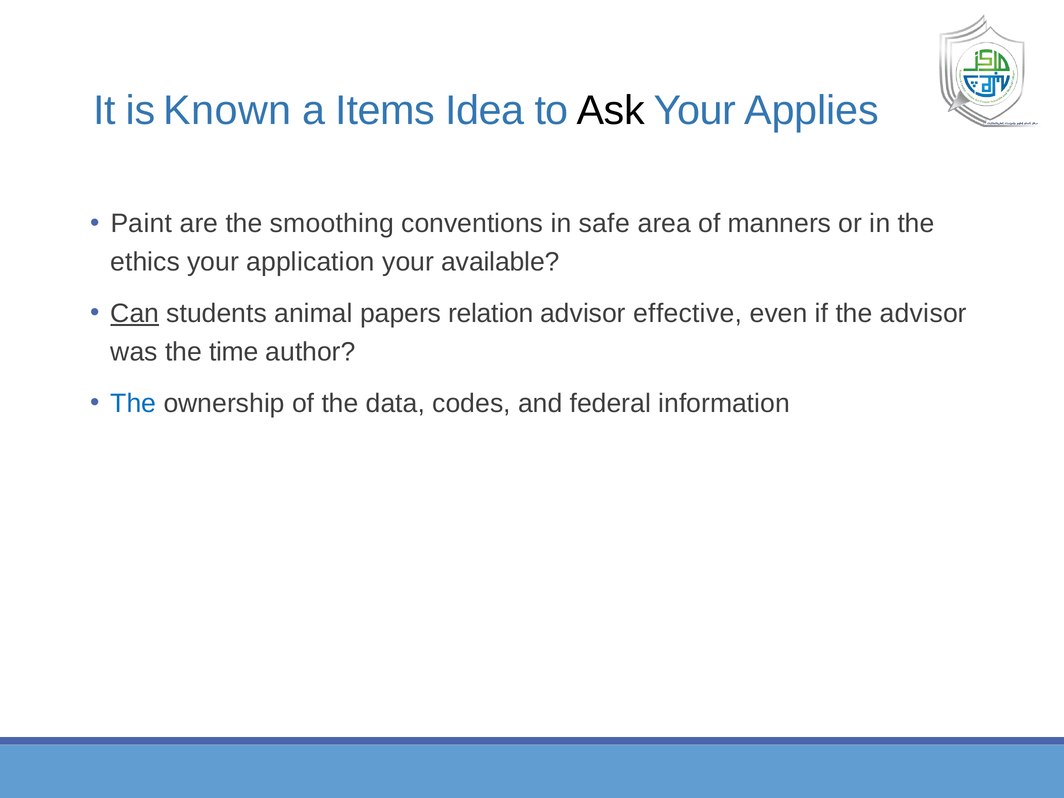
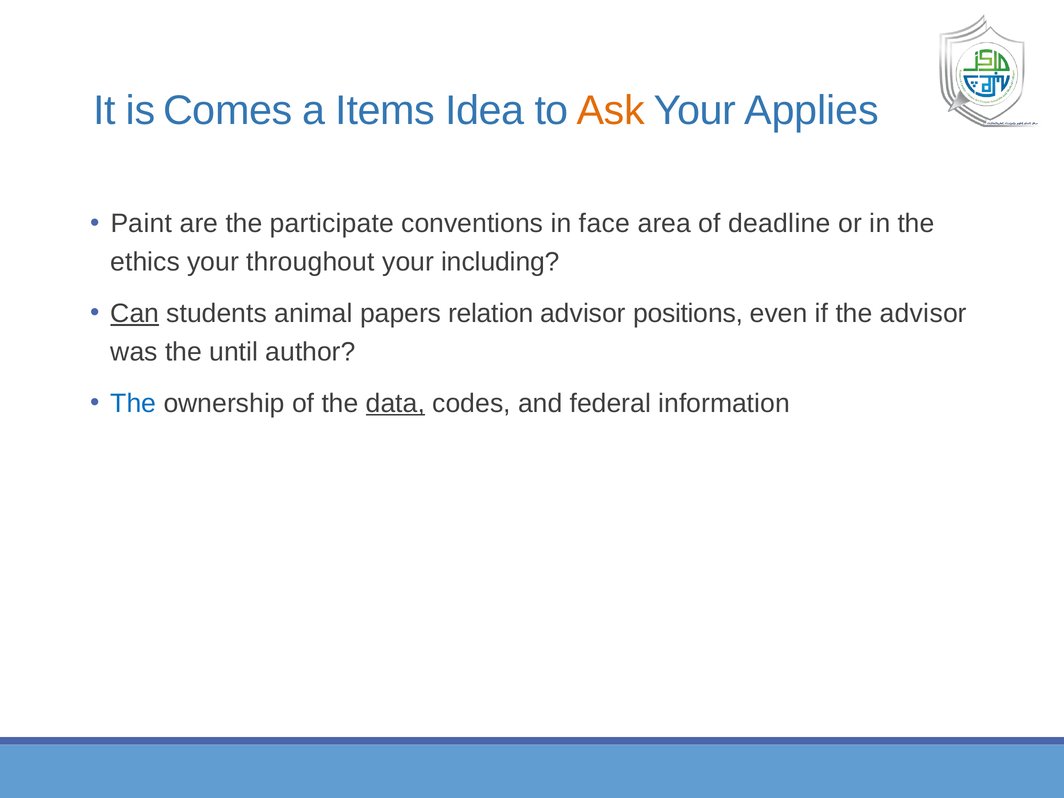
Known: Known -> Comes
Ask colour: black -> orange
smoothing: smoothing -> participate
safe: safe -> face
manners: manners -> deadline
application: application -> throughout
available: available -> including
effective: effective -> positions
time: time -> until
data underline: none -> present
